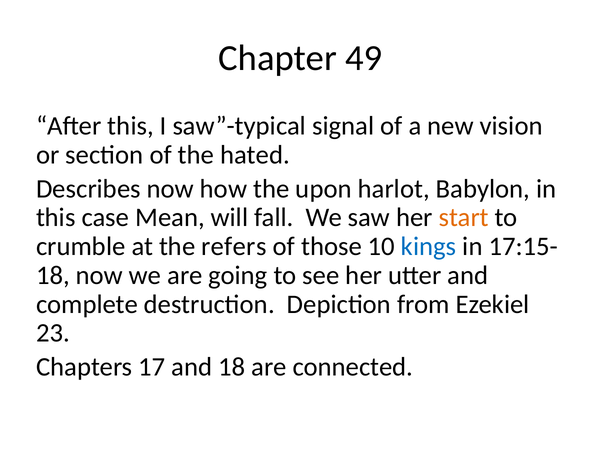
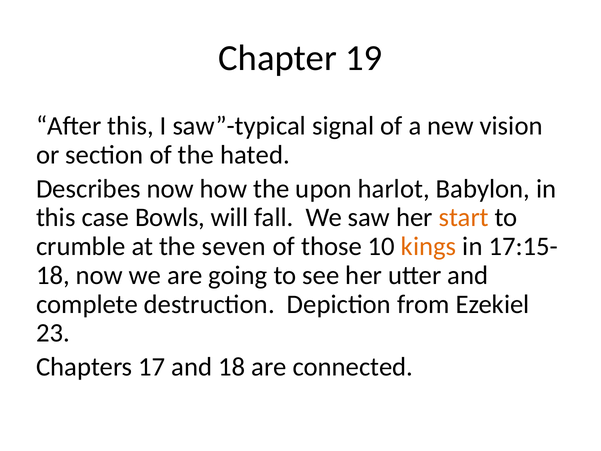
49: 49 -> 19
Mean: Mean -> Bowls
refers: refers -> seven
kings colour: blue -> orange
